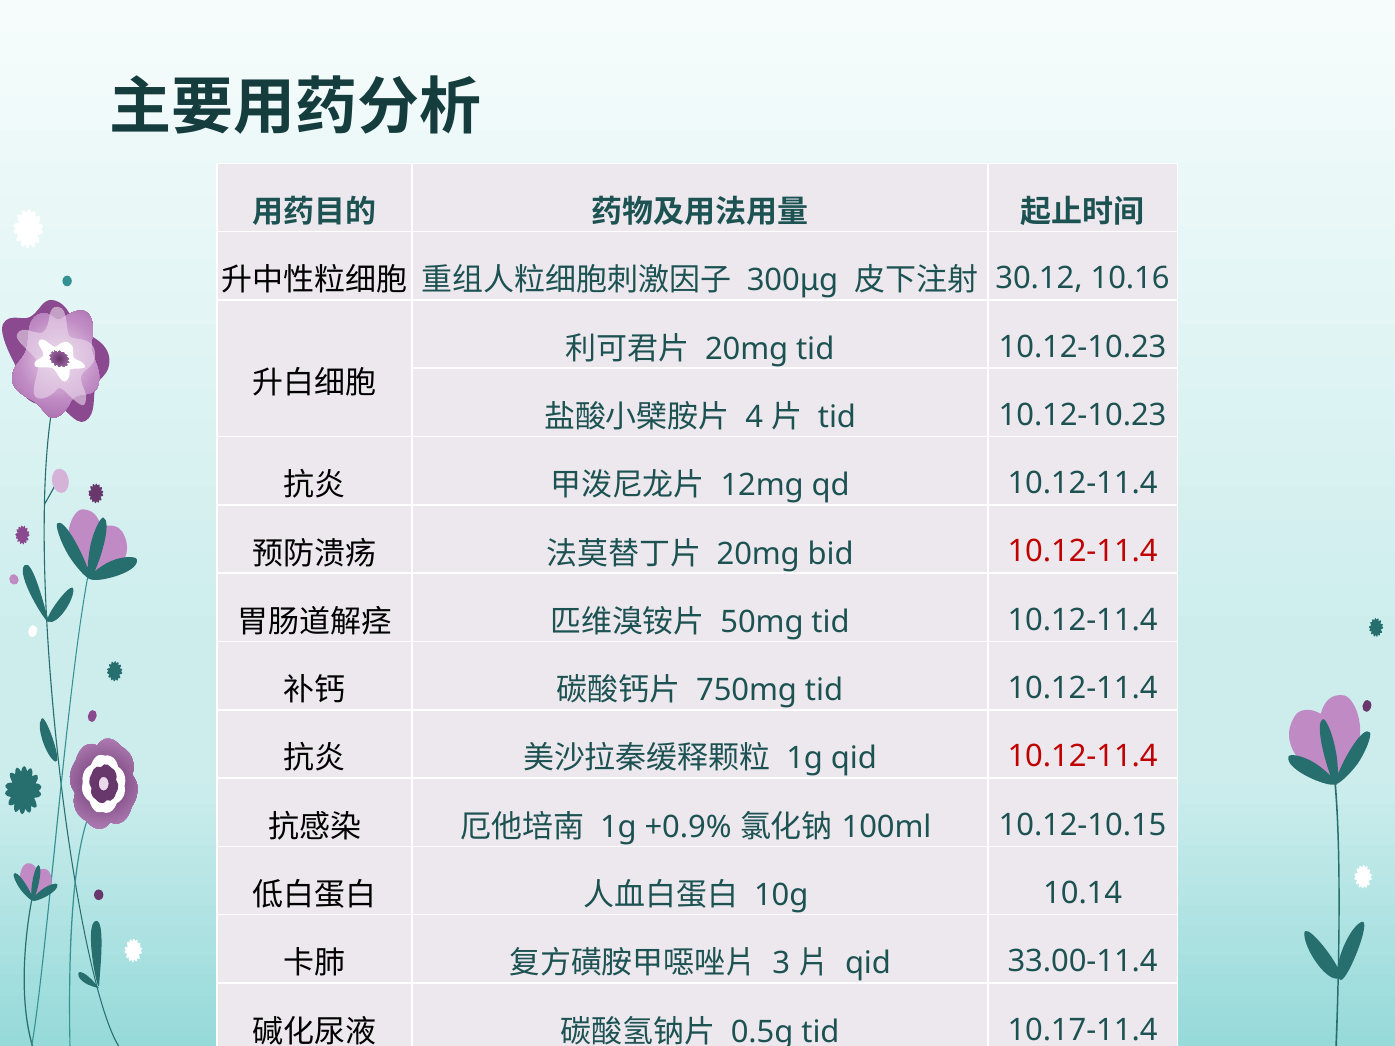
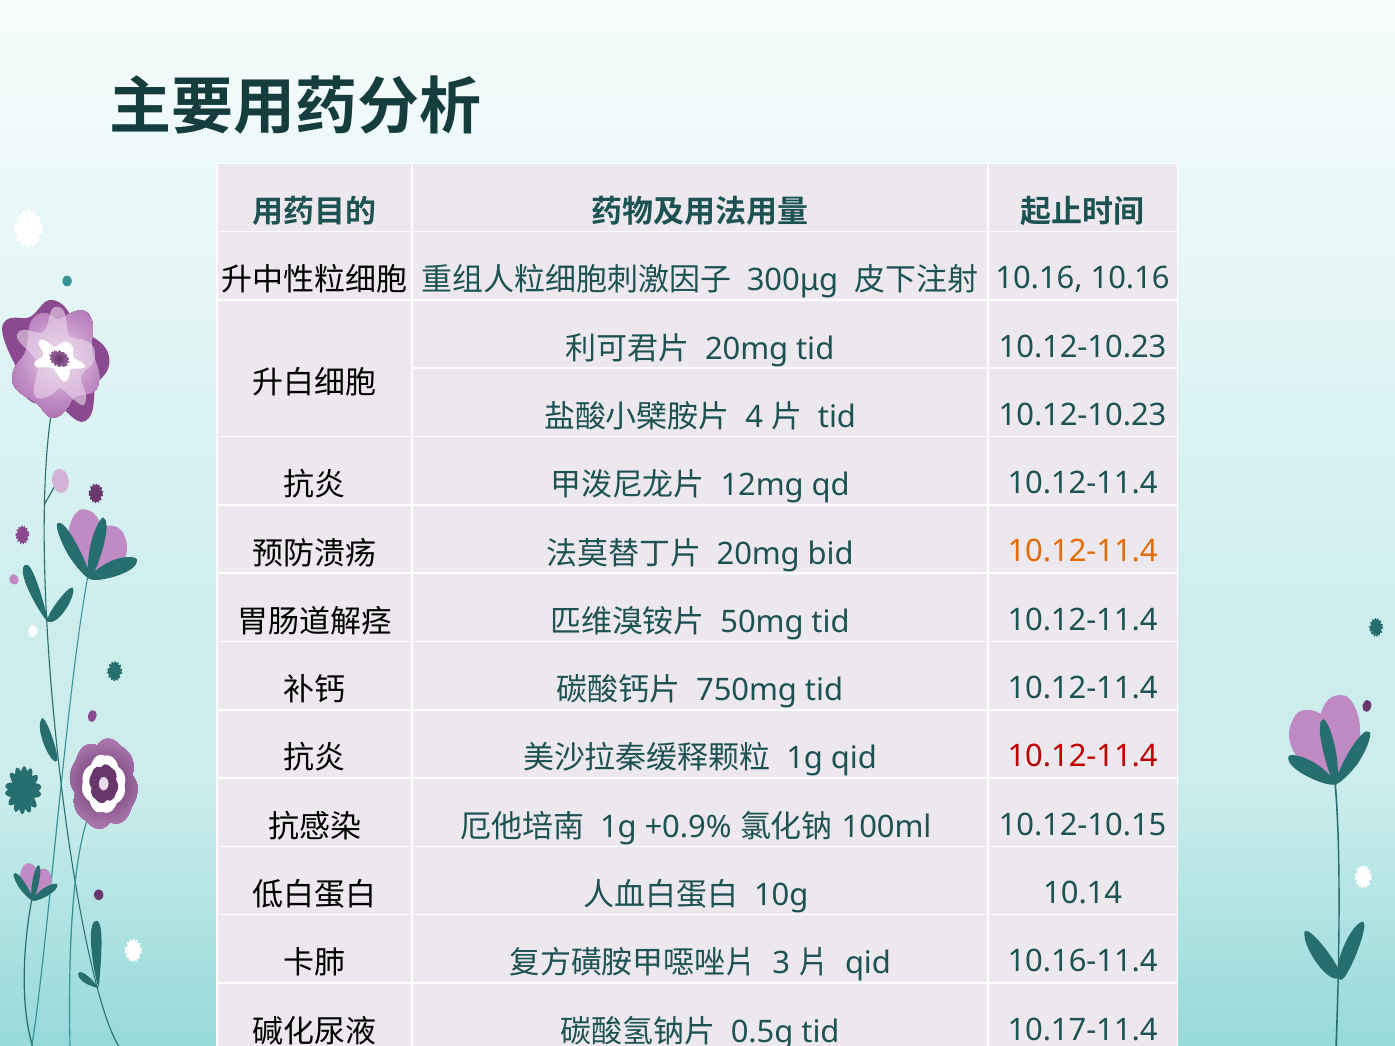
30.12 at (1039, 279): 30.12 -> 10.16
10.12-11.4 at (1083, 552) colour: red -> orange
33.00-11.4: 33.00-11.4 -> 10.16-11.4
